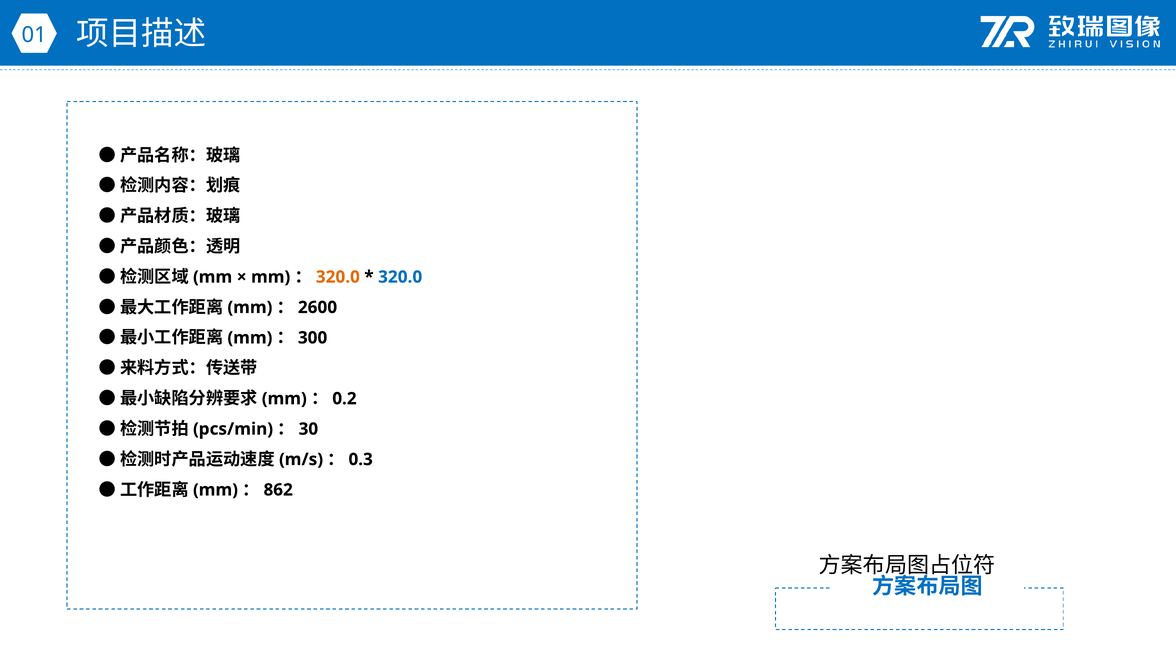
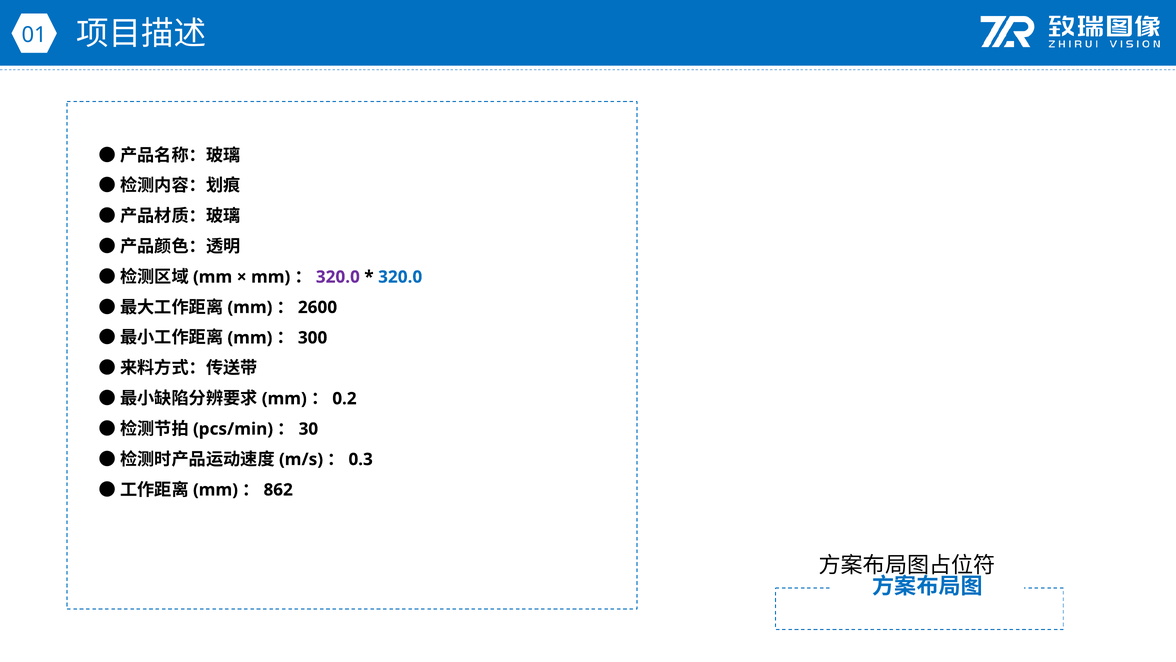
320.0 at (338, 277) colour: orange -> purple
